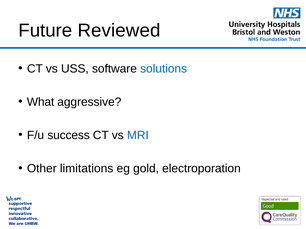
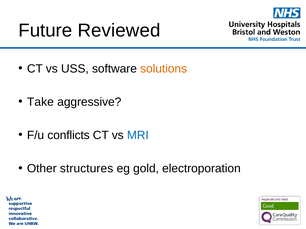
solutions colour: blue -> orange
What: What -> Take
success: success -> conflicts
limitations: limitations -> structures
